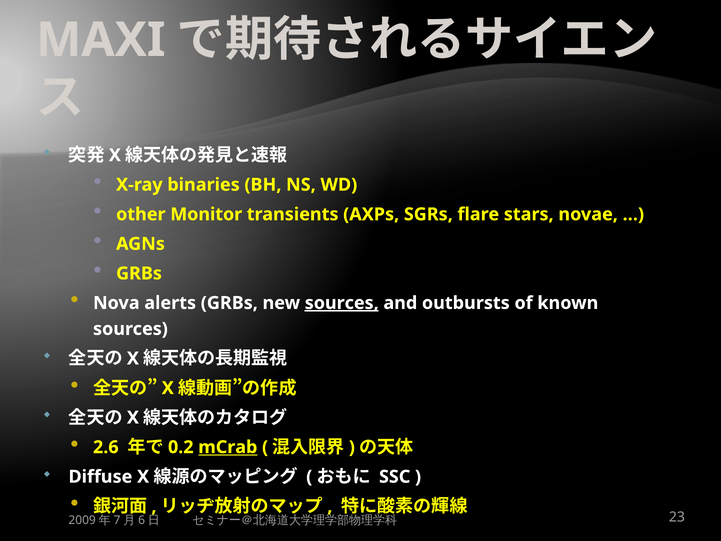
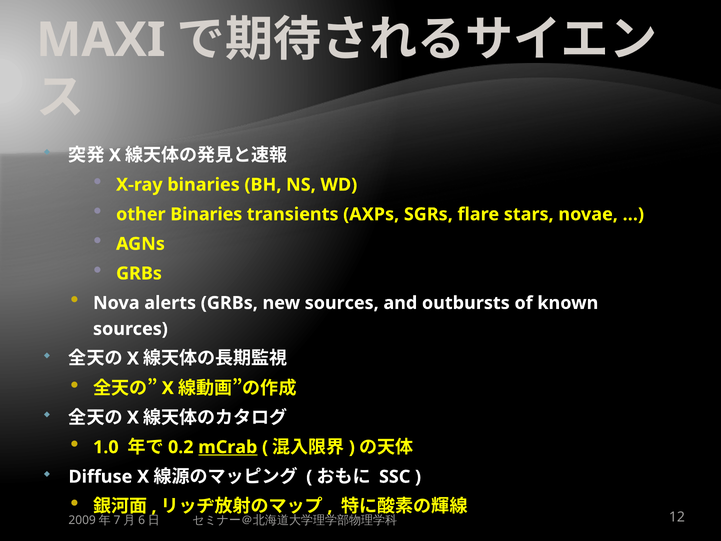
other Monitor: Monitor -> Binaries
sources at (342, 303) underline: present -> none
2.6: 2.6 -> 1.0
23: 23 -> 12
